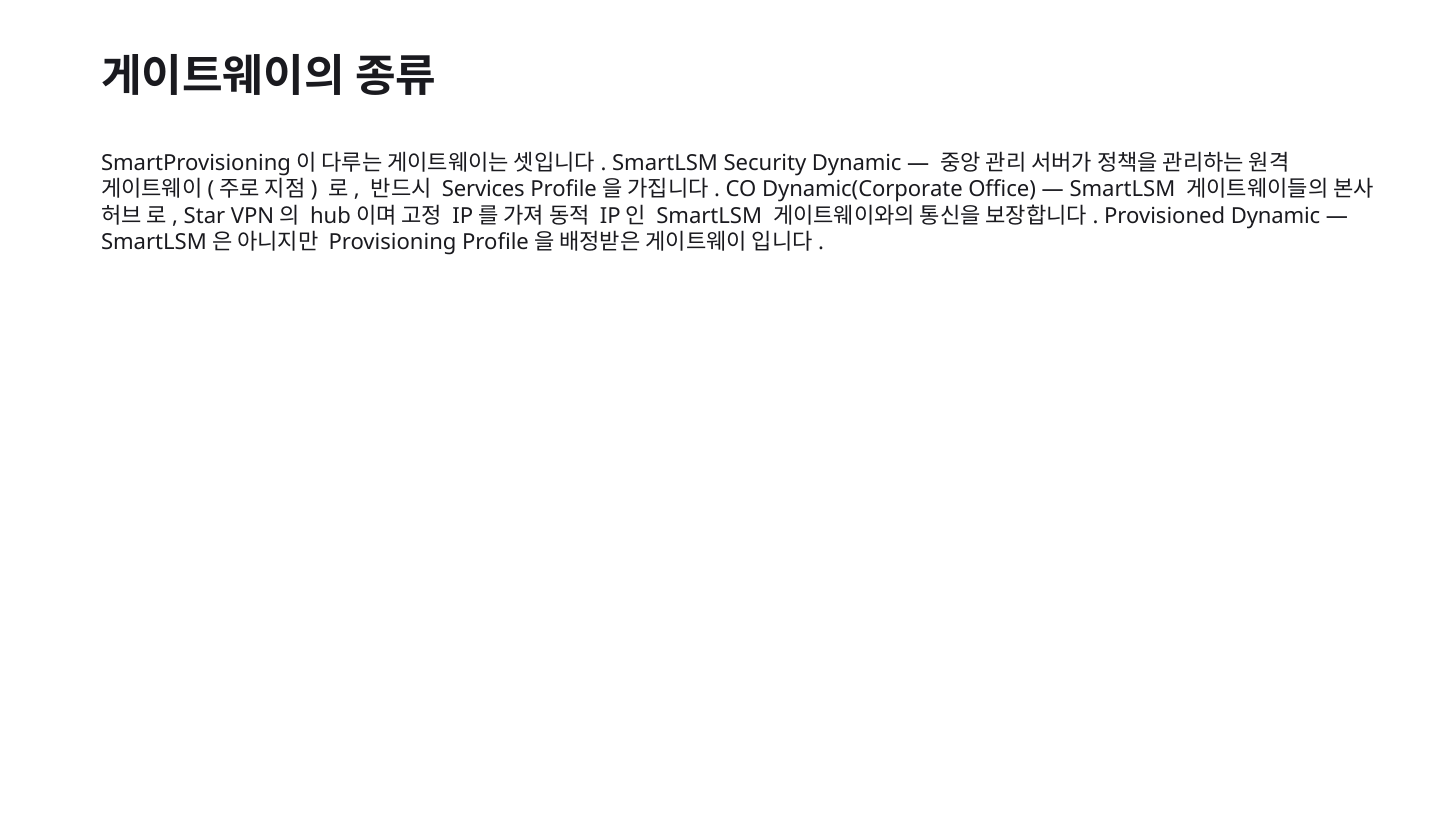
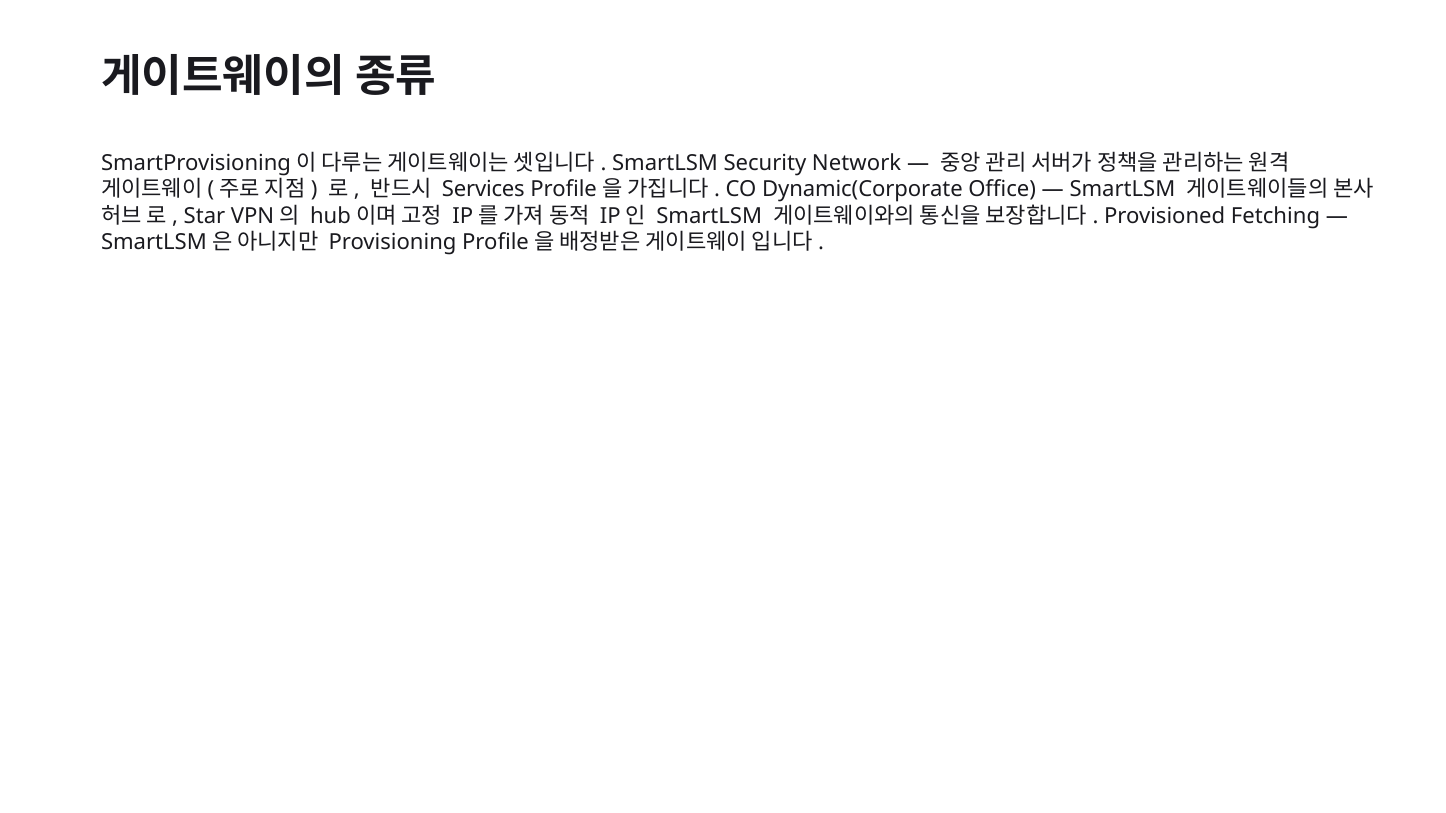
Security Dynamic: Dynamic -> Network
Provisioned Dynamic: Dynamic -> Fetching
